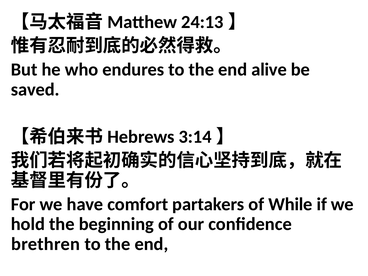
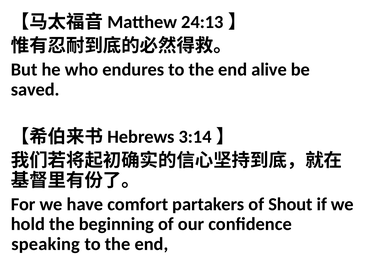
While: While -> Shout
brethren: brethren -> speaking
